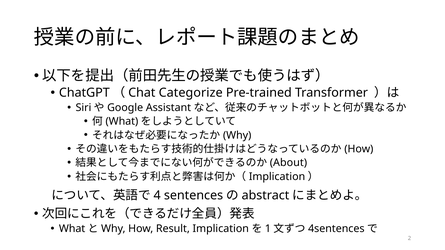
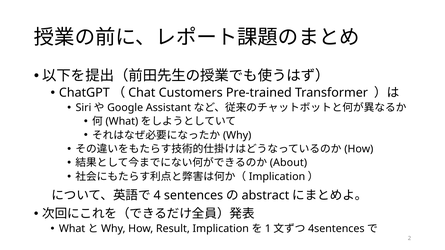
Categorize: Categorize -> Customers
